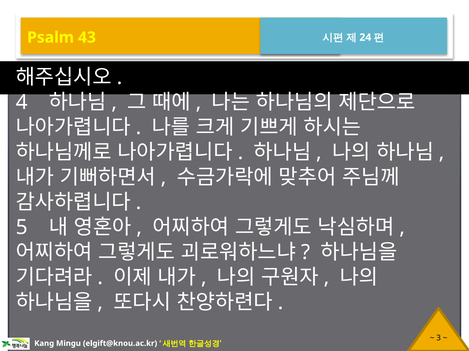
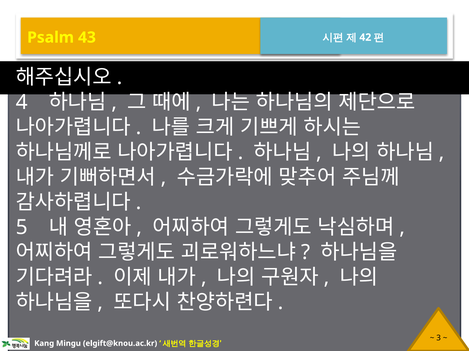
24: 24 -> 42
